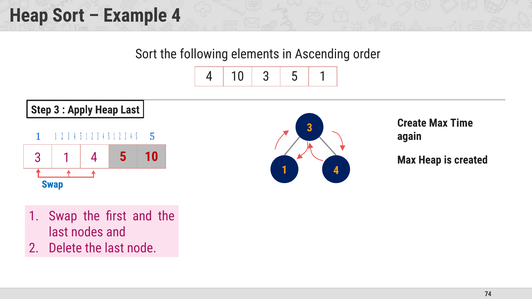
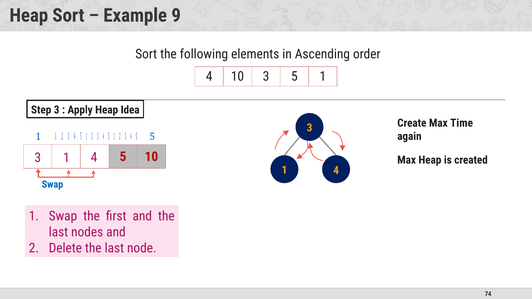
Example 4: 4 -> 9
Heap Last: Last -> Idea
